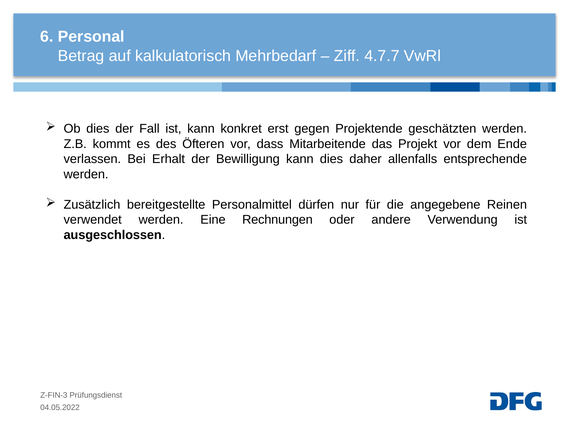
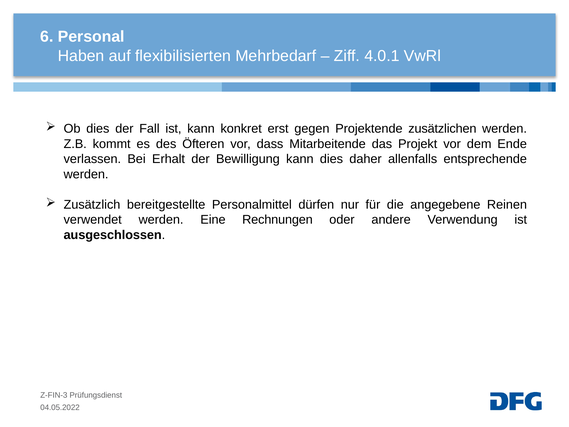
Betrag: Betrag -> Haben
kalkulatorisch: kalkulatorisch -> flexibilisierten
4.7.7: 4.7.7 -> 4.0.1
geschätzten: geschätzten -> zusätzlichen
